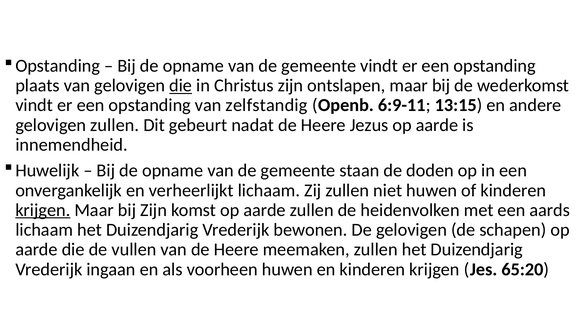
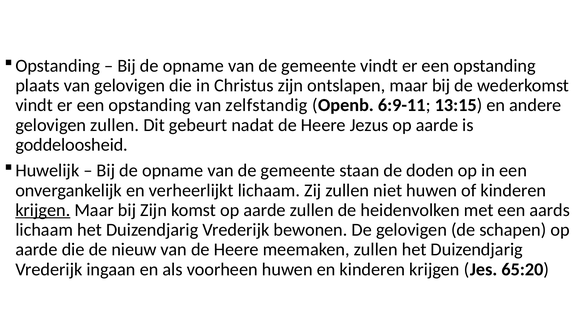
die at (181, 86) underline: present -> none
innemendheid: innemendheid -> goddeloosheid
vullen: vullen -> nieuw
